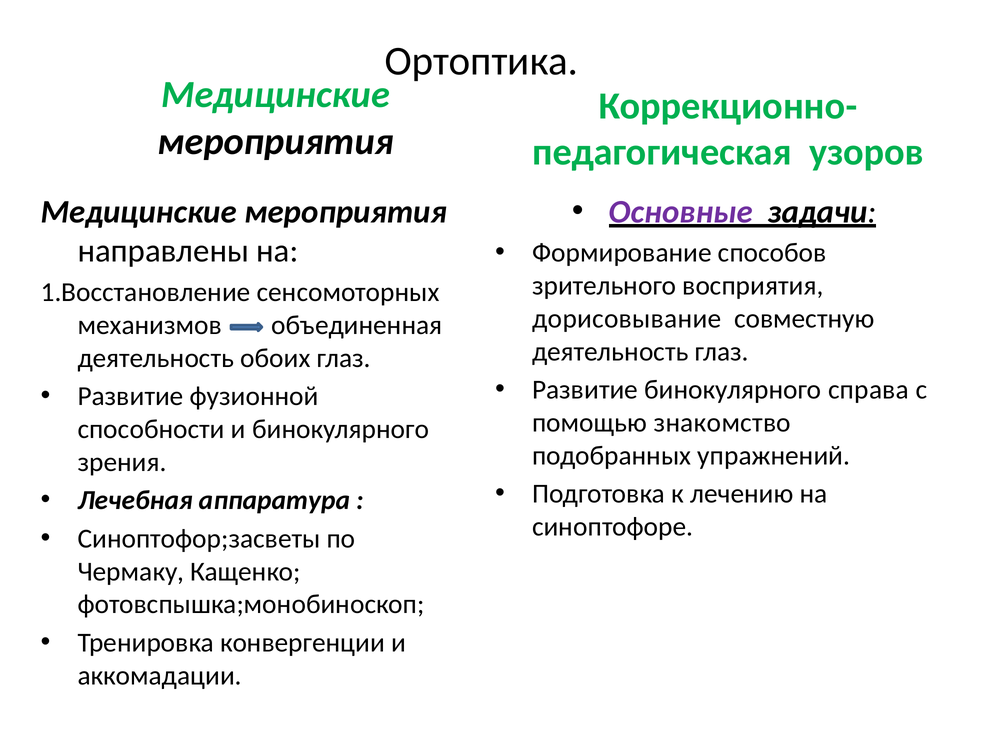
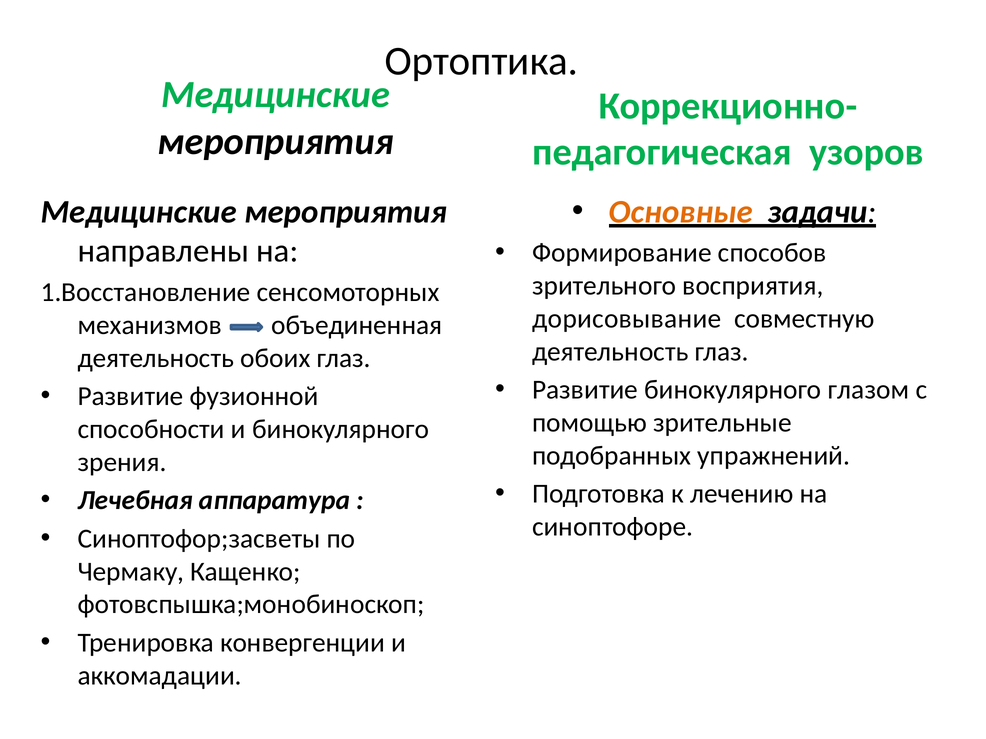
Основные colour: purple -> orange
справа: справа -> глазом
знакомство: знакомство -> зрительные
